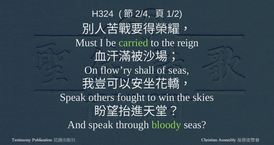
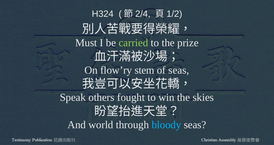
reign: reign -> prize
shall: shall -> stem
And speak: speak -> world
bloody colour: light green -> light blue
